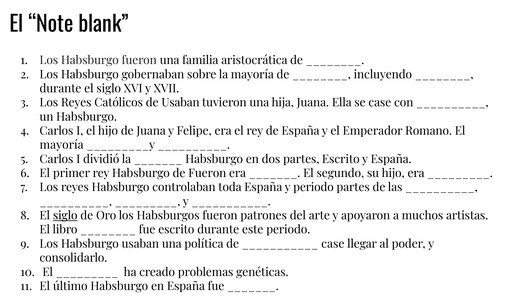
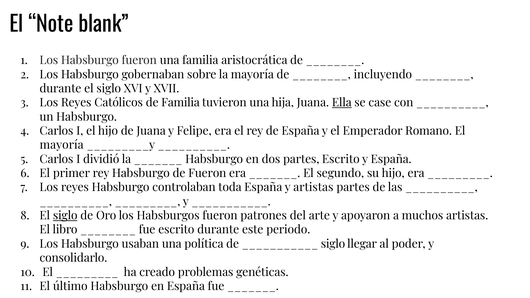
de Usaban: Usaban -> Familia
Ella underline: none -> present
y periodo: periodo -> artistas
case at (333, 244): case -> siglo
